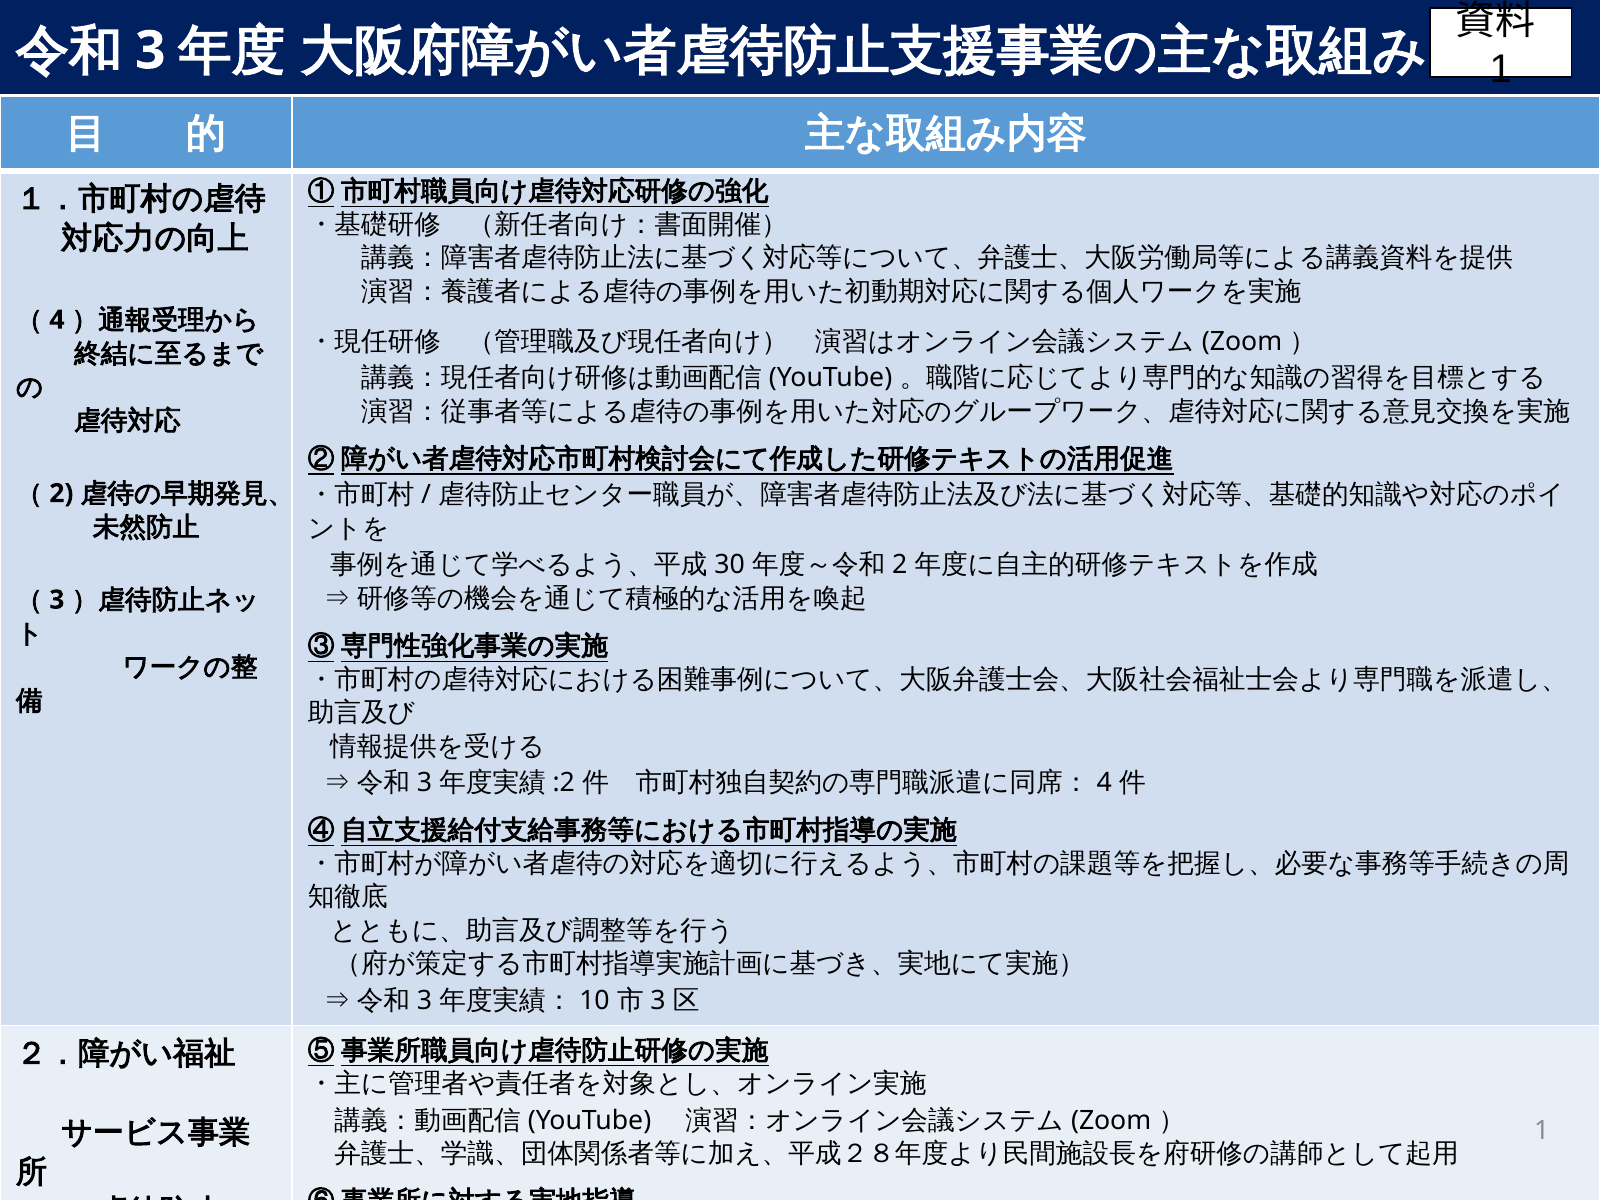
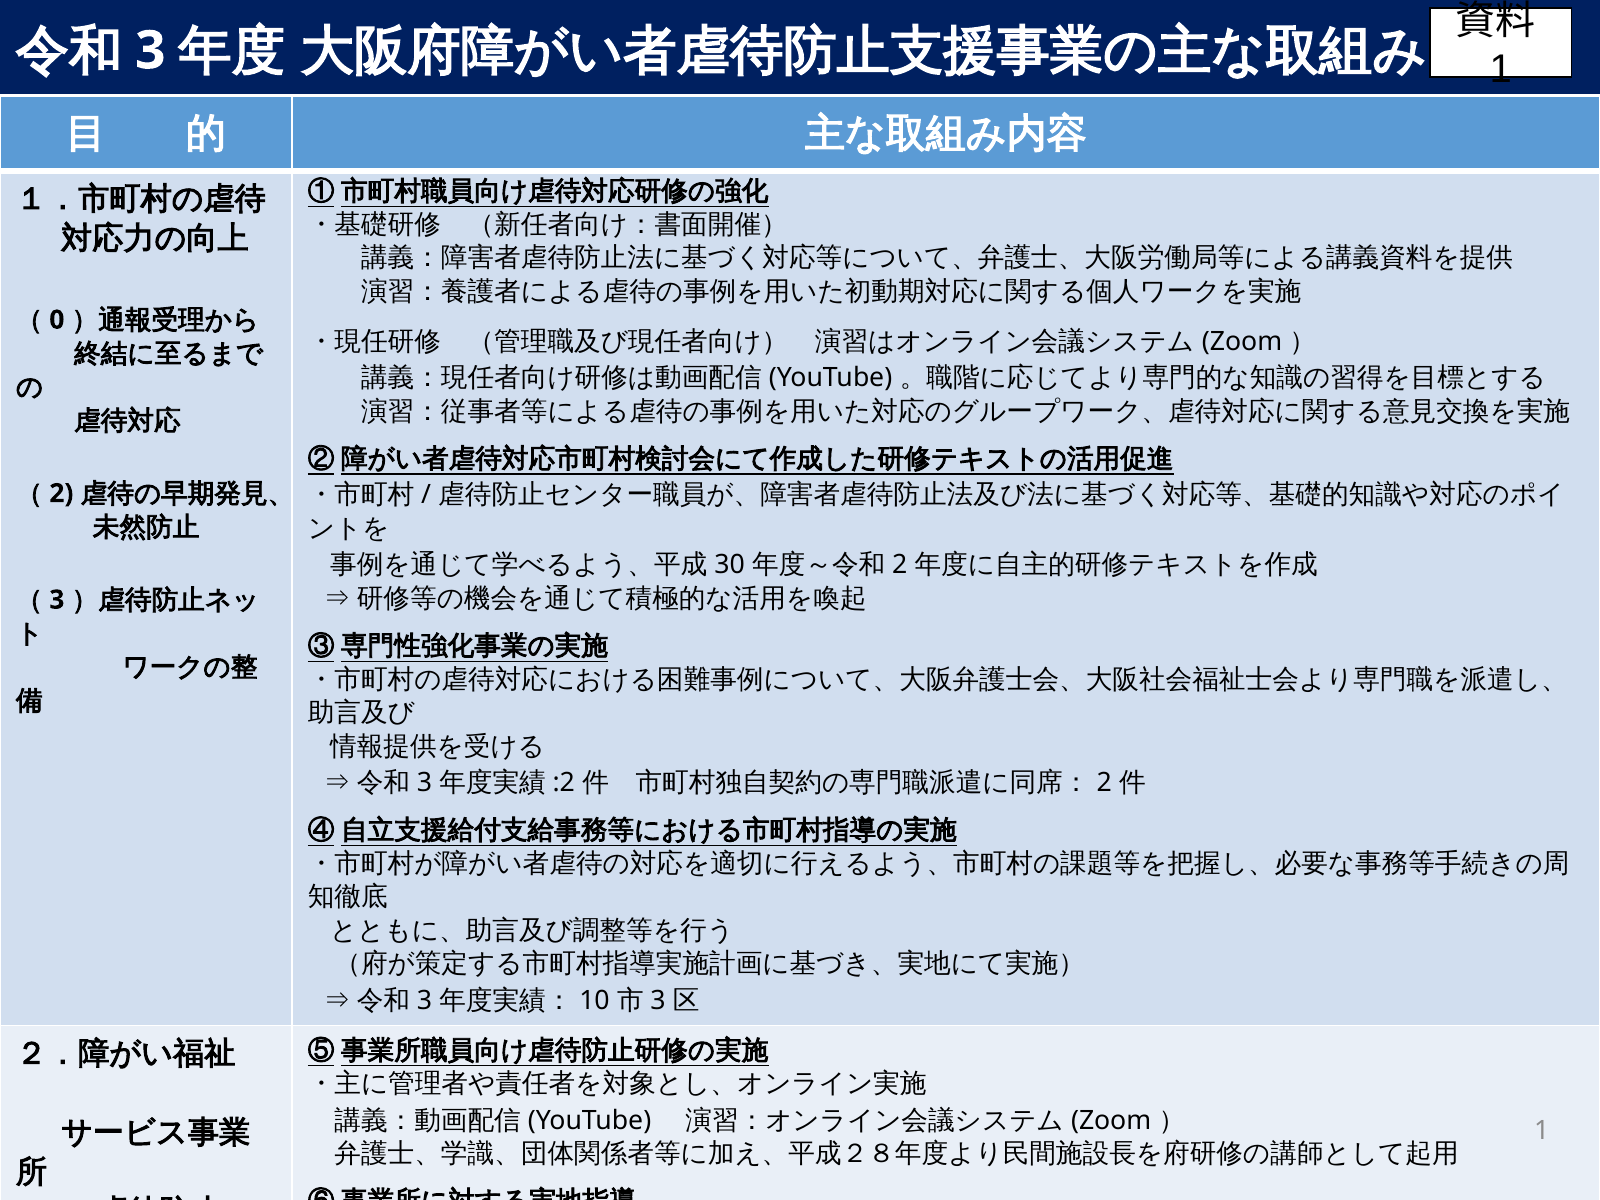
4 at (57, 320): 4 -> 0
4 at (1104, 783): 4 -> 2
